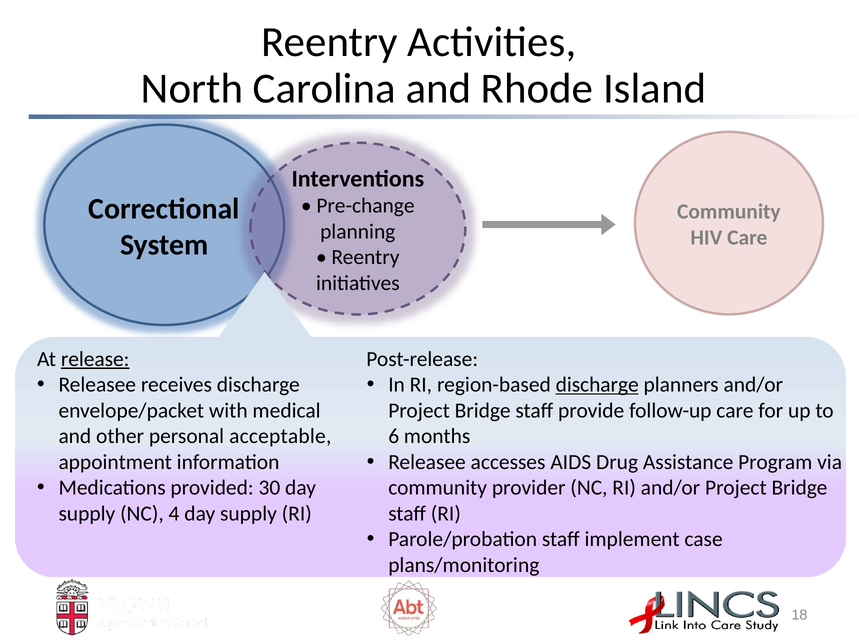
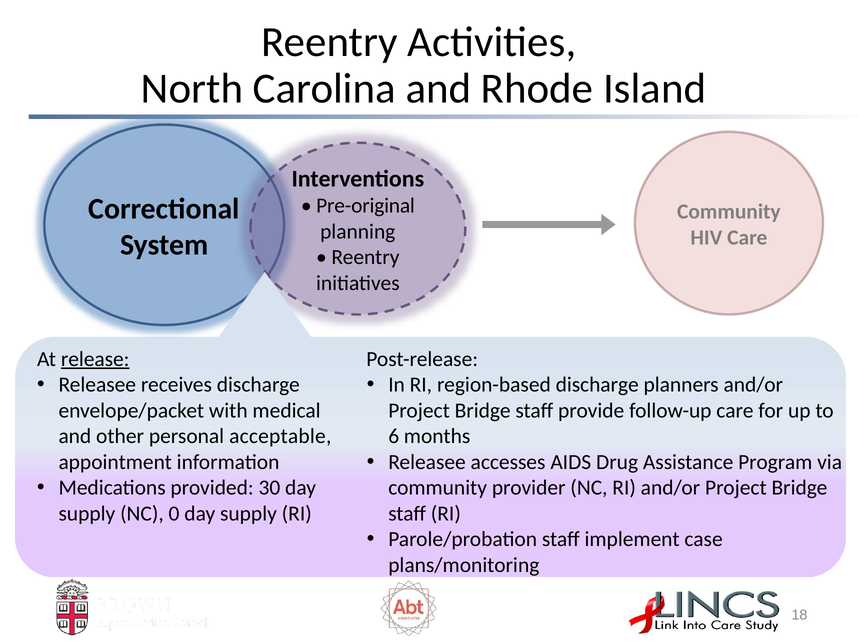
Pre-change: Pre-change -> Pre-original
discharge at (597, 385) underline: present -> none
4: 4 -> 0
